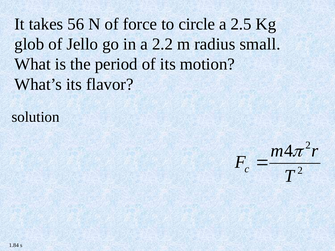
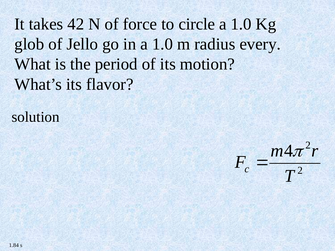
56: 56 -> 42
2.5 at (241, 24): 2.5 -> 1.0
in a 2.2: 2.2 -> 1.0
small: small -> every
